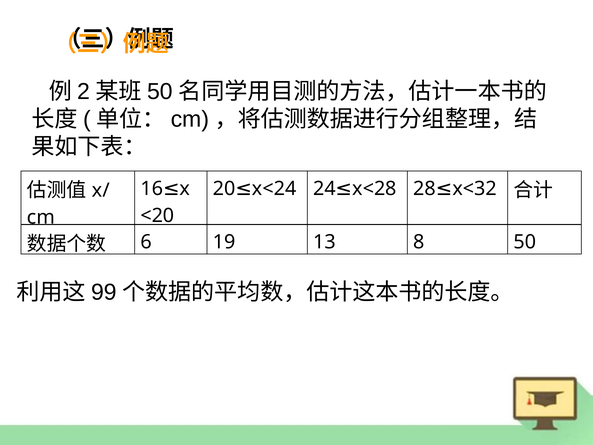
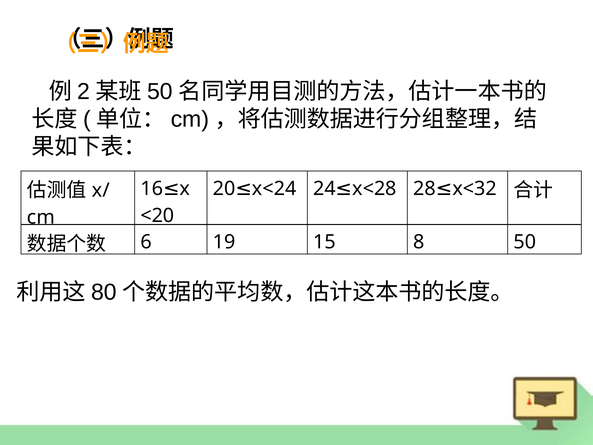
13: 13 -> 15
99: 99 -> 80
